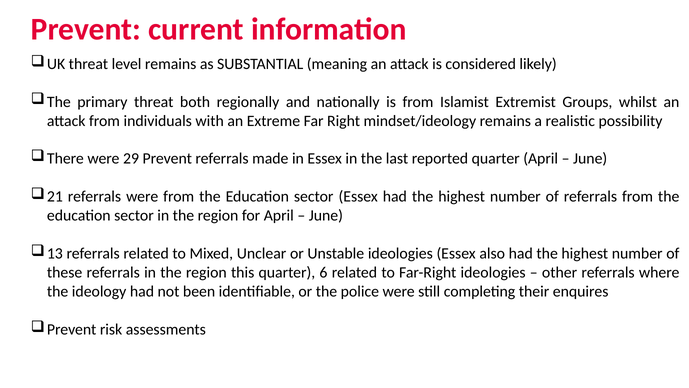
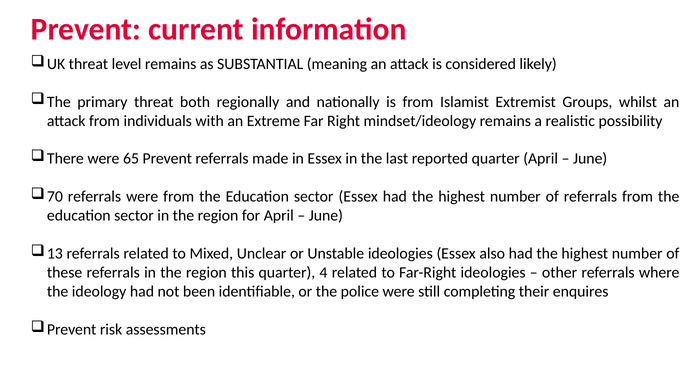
29: 29 -> 65
21: 21 -> 70
6: 6 -> 4
